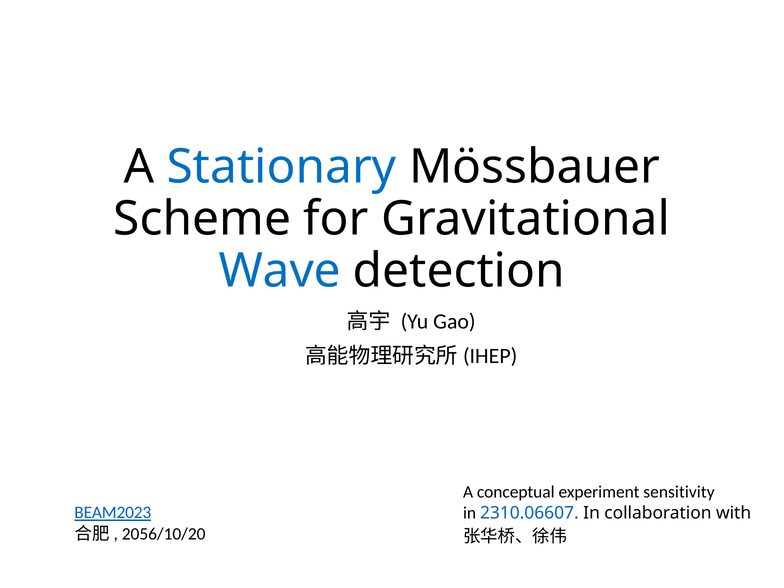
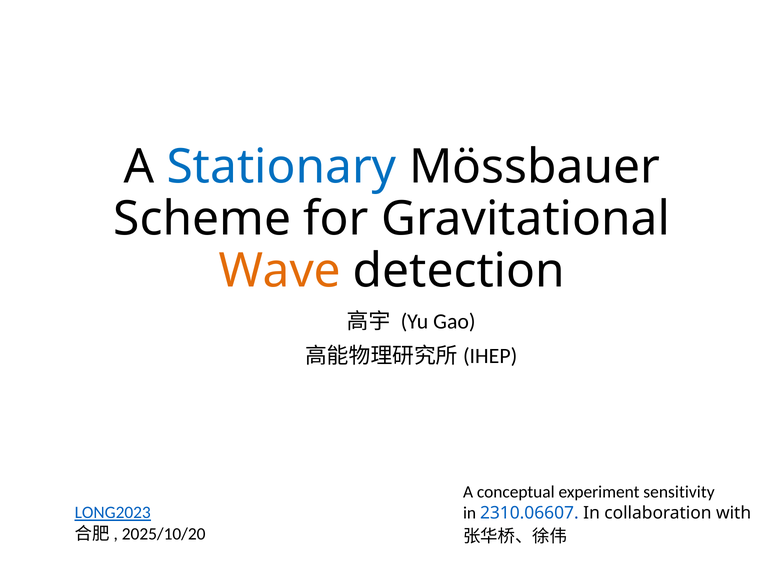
Wave colour: blue -> orange
BEAM2023: BEAM2023 -> LONG2023
2056/10/20: 2056/10/20 -> 2025/10/20
